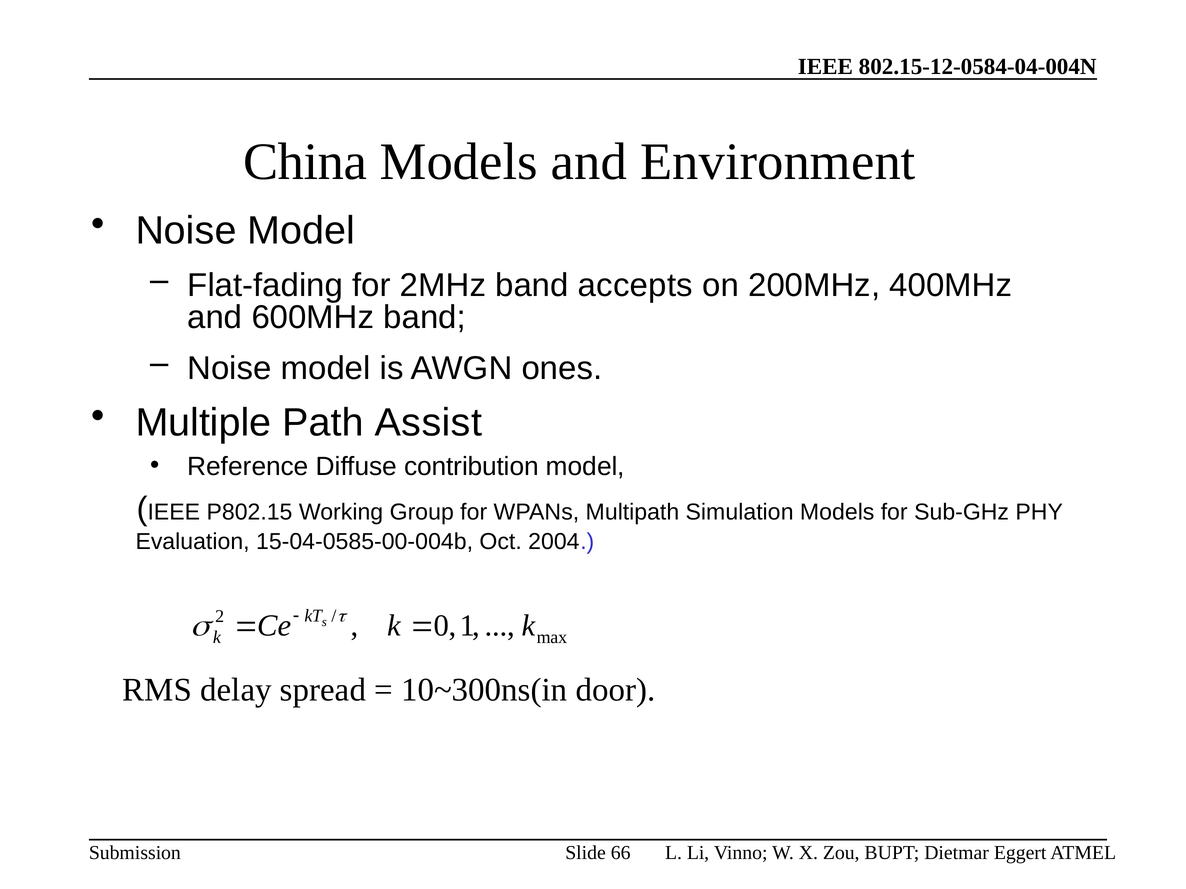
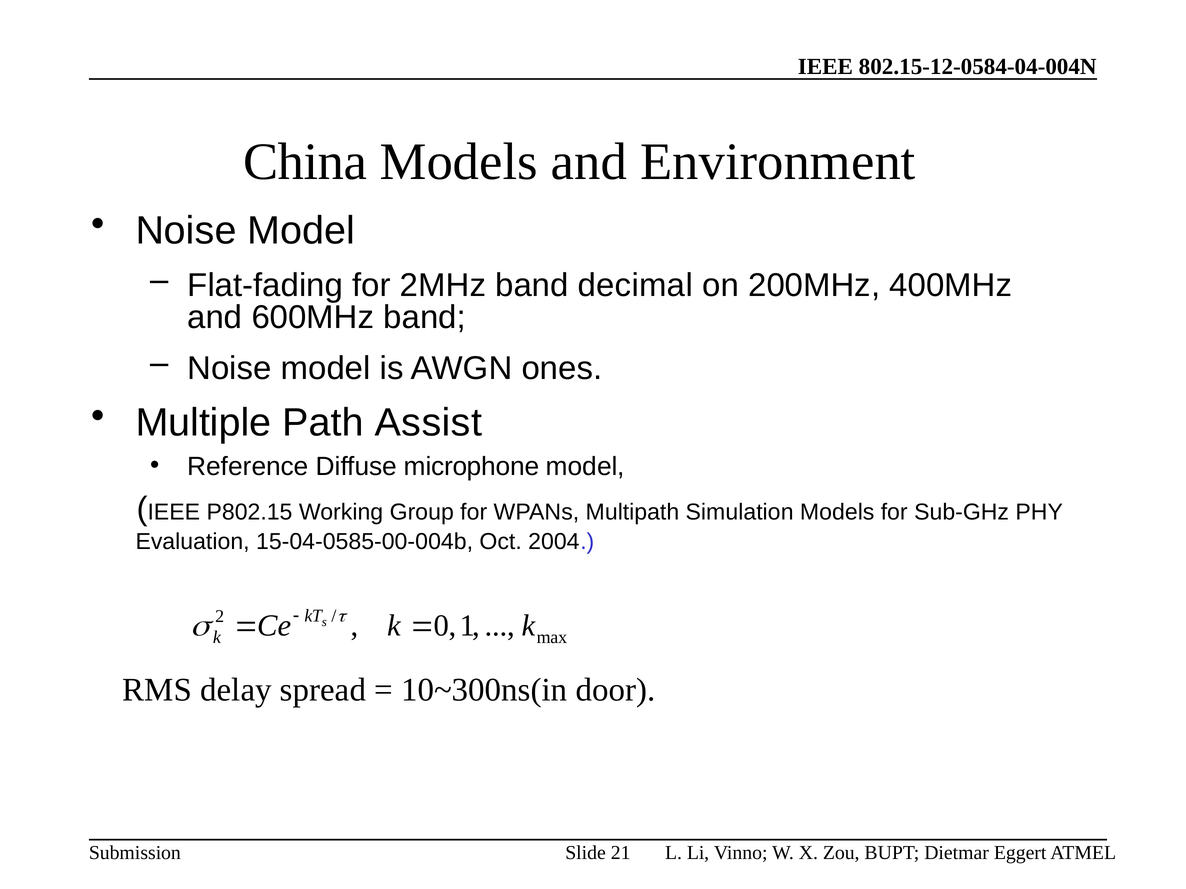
accepts: accepts -> decimal
contribution: contribution -> microphone
66: 66 -> 21
